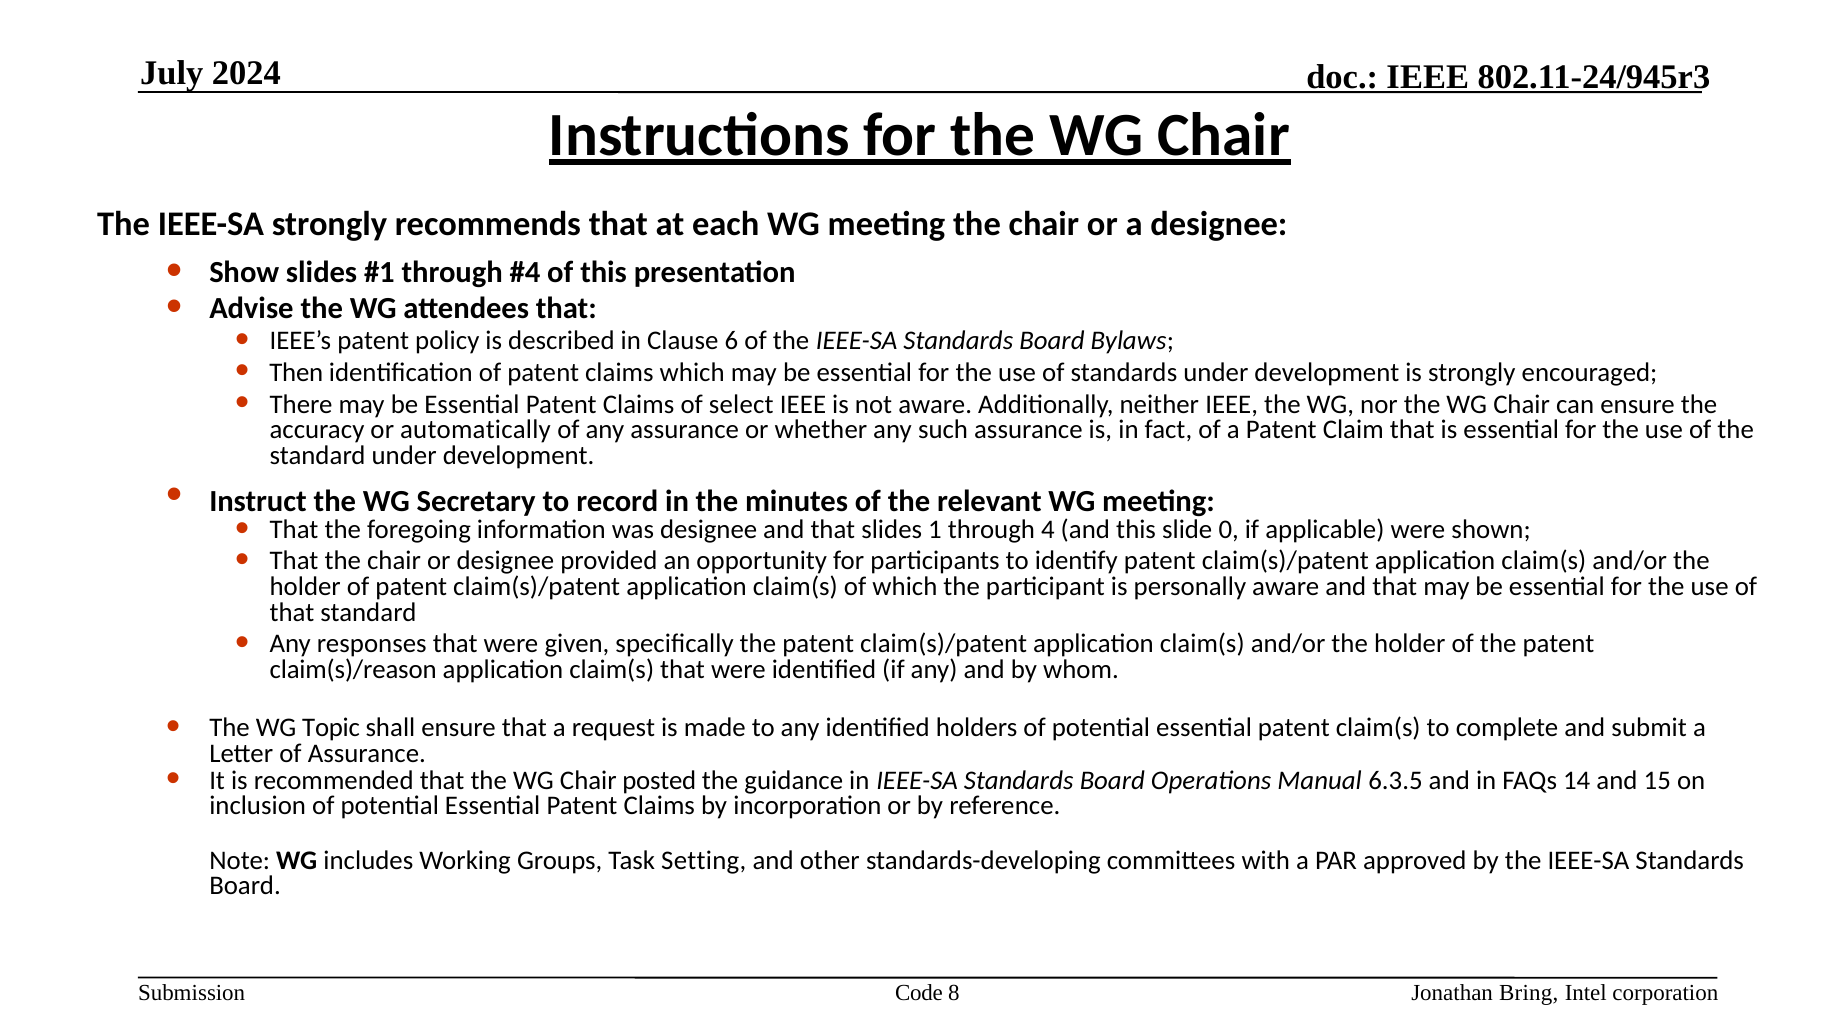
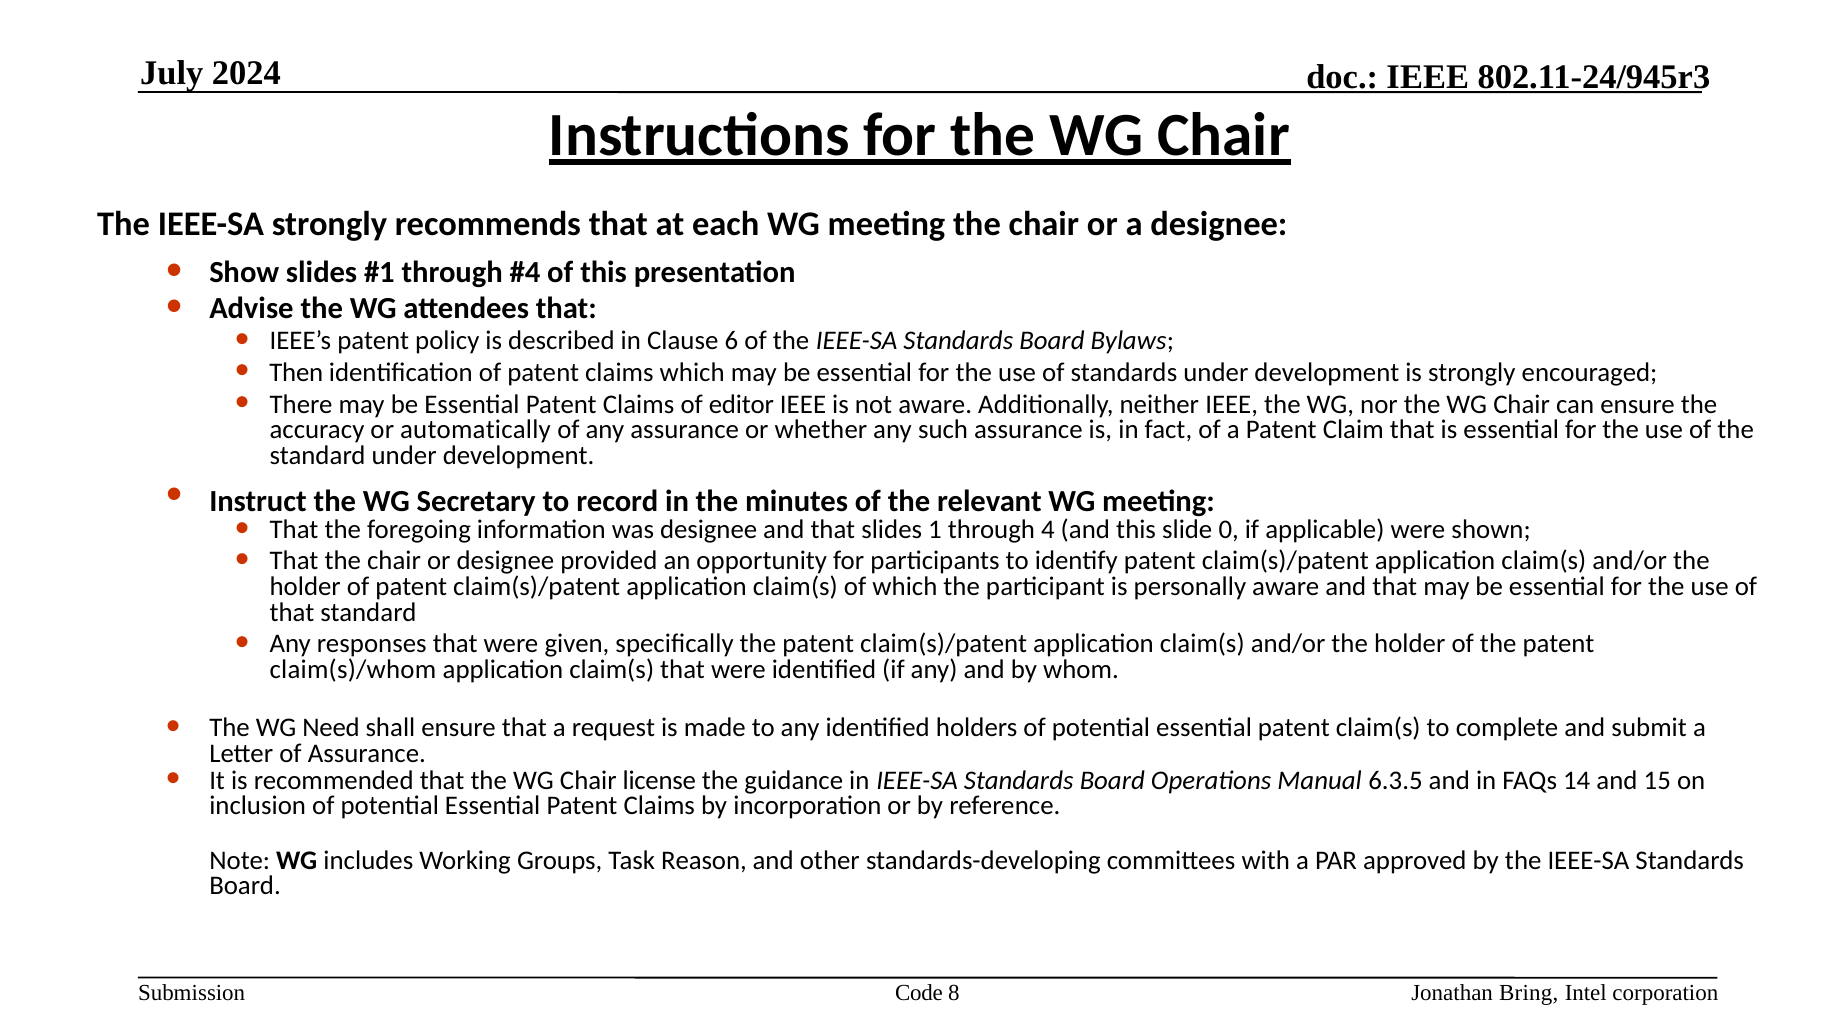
select: select -> editor
claim(s)/reason: claim(s)/reason -> claim(s)/whom
Topic: Topic -> Need
posted: posted -> license
Setting: Setting -> Reason
